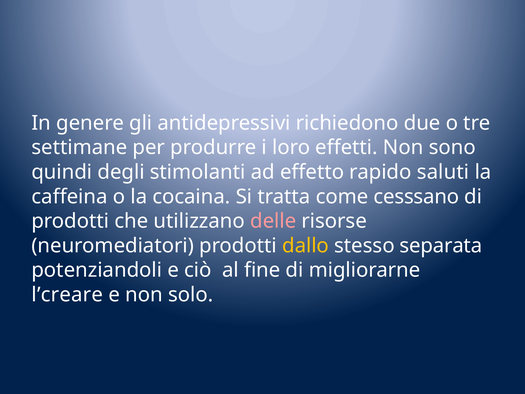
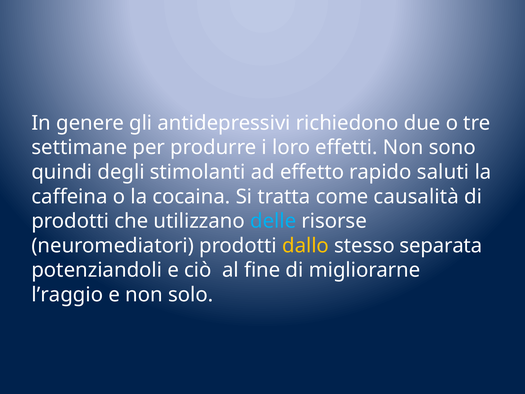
cesssano: cesssano -> causalità
delle colour: pink -> light blue
l’creare: l’creare -> l’raggio
